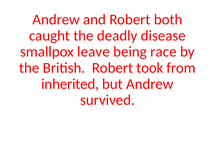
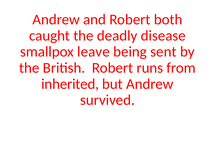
race: race -> sent
took: took -> runs
